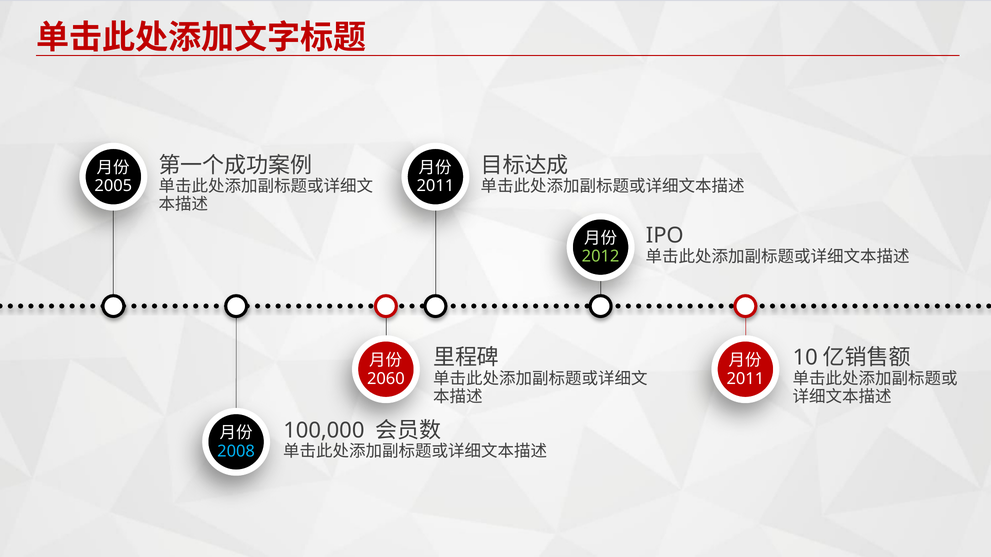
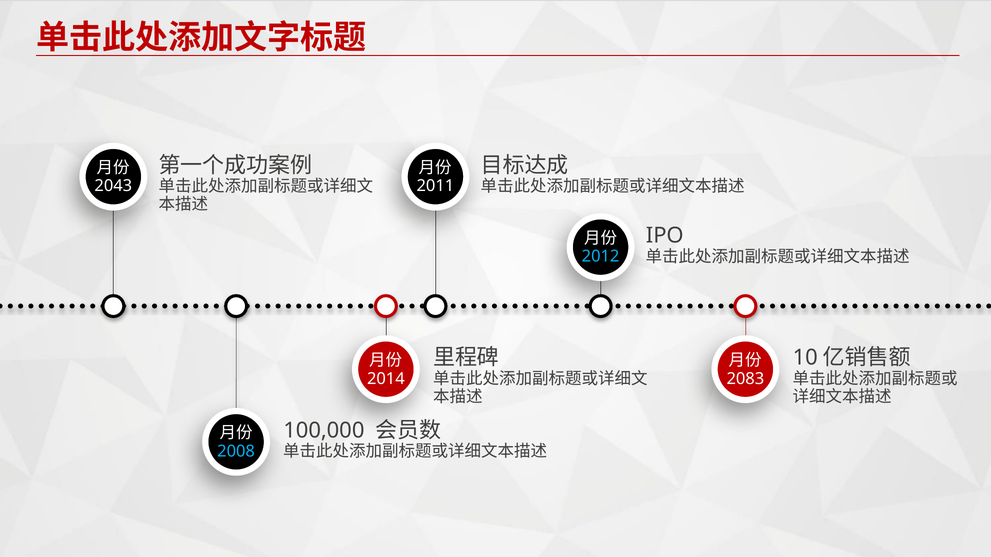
2005: 2005 -> 2043
2012 colour: light green -> light blue
2060: 2060 -> 2014
2011 at (745, 379): 2011 -> 2083
